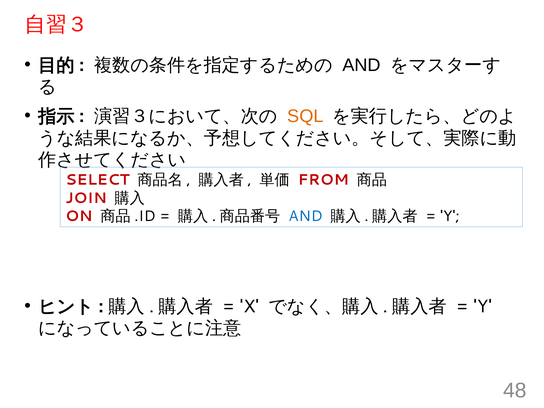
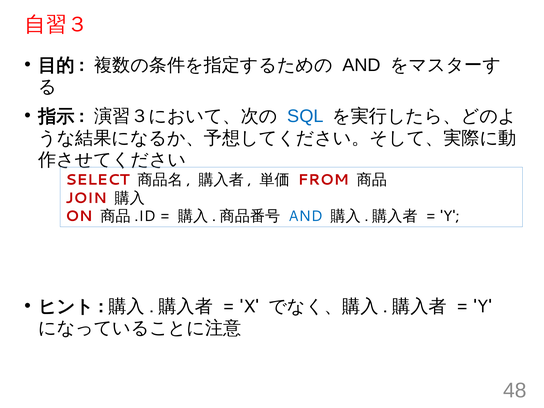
SQL colour: orange -> blue
